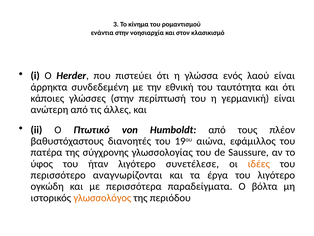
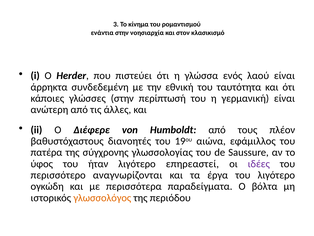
Πτωτικό: Πτωτικό -> Διέφερε
συνετέλεσε: συνετέλεσε -> επηρεαστεί
ιδέες colour: orange -> purple
